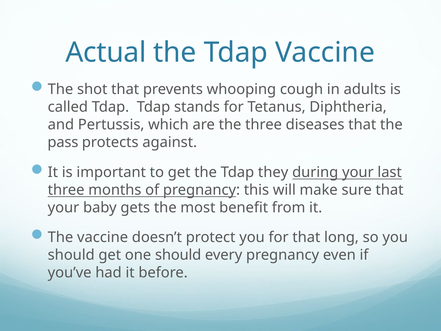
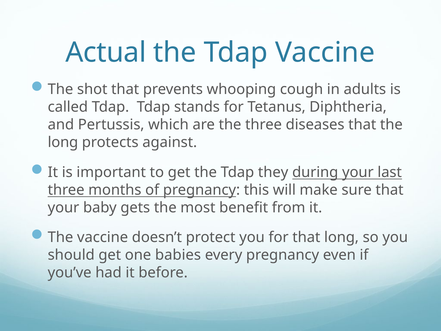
pass at (63, 142): pass -> long
one should: should -> babies
